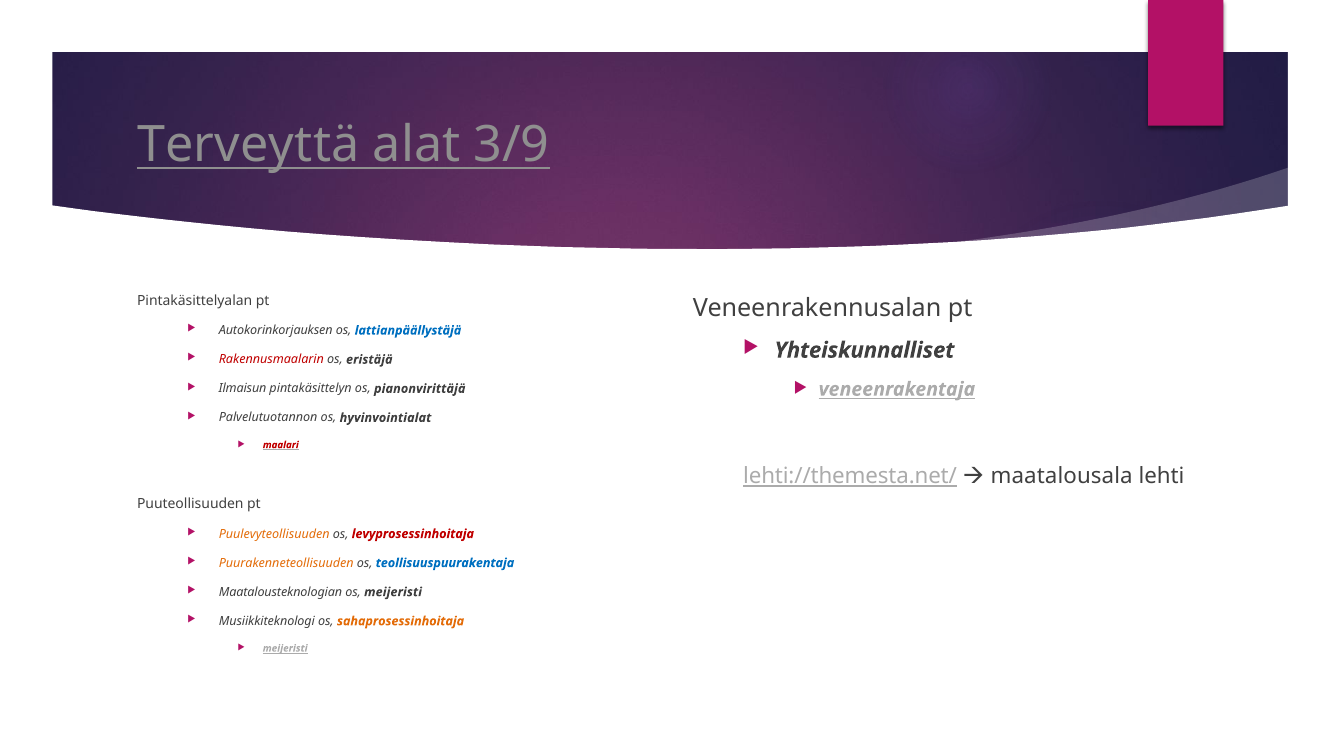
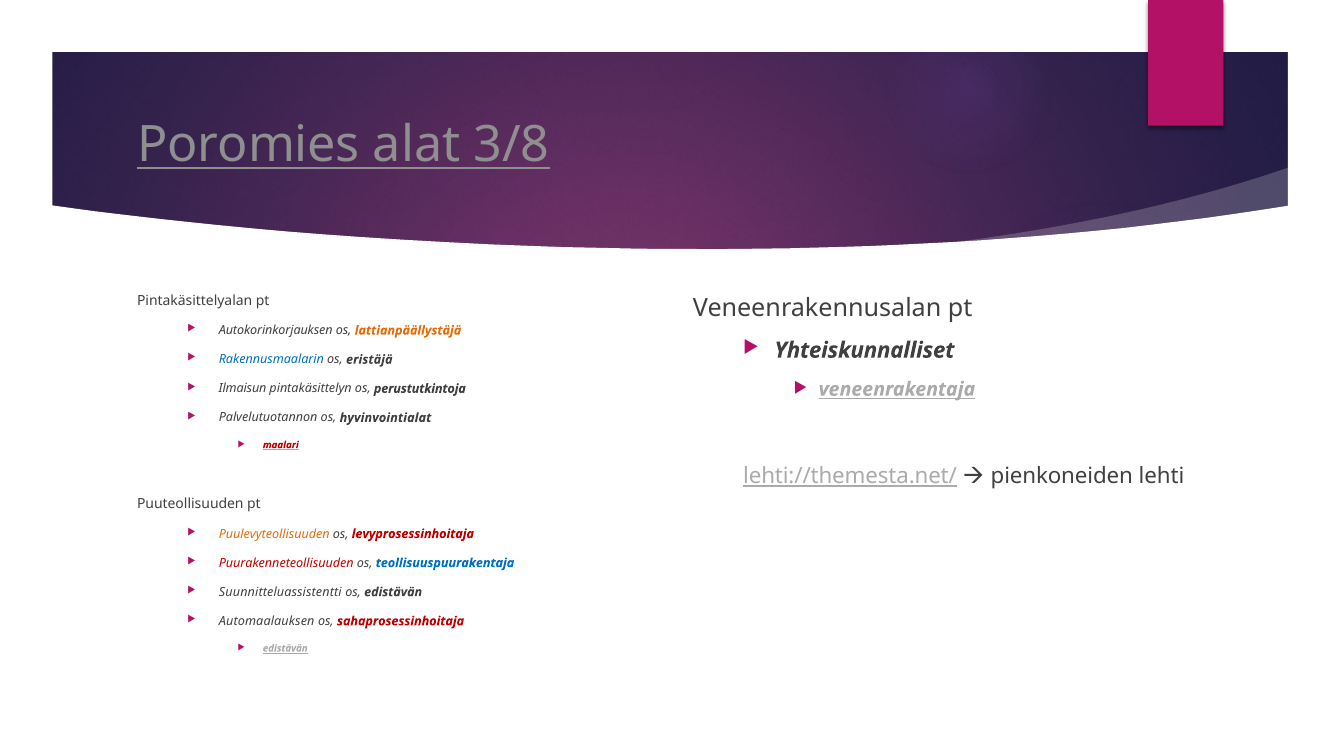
Terveyttä: Terveyttä -> Poromies
3/9: 3/9 -> 3/8
lattianpäällystäjä colour: blue -> orange
Rakennusmaalarin colour: red -> blue
pianonvirittäjä: pianonvirittäjä -> perustutkintoja
maatalousala: maatalousala -> pienkoneiden
Puurakenneteollisuuden colour: orange -> red
Maatalousteknologian: Maatalousteknologian -> Suunnitteluassistentti
os meijeristi: meijeristi -> edistävän
Musiikkiteknologi: Musiikkiteknologi -> Automaalauksen
sahaprosessinhoitaja colour: orange -> red
meijeristi at (285, 649): meijeristi -> edistävän
